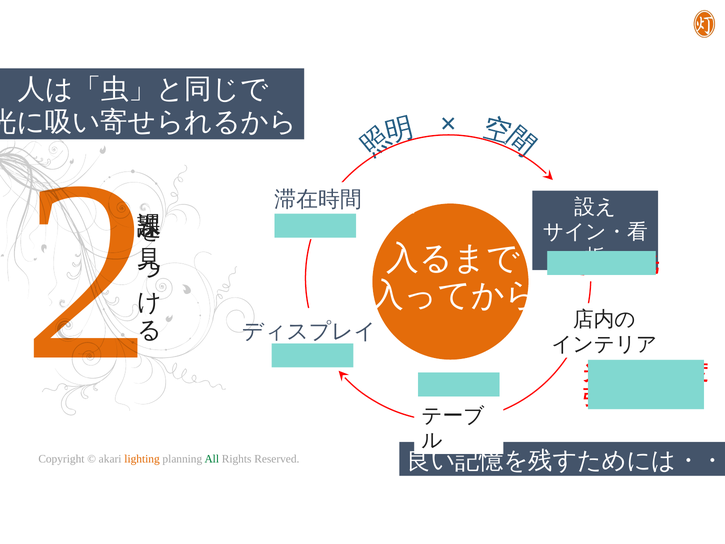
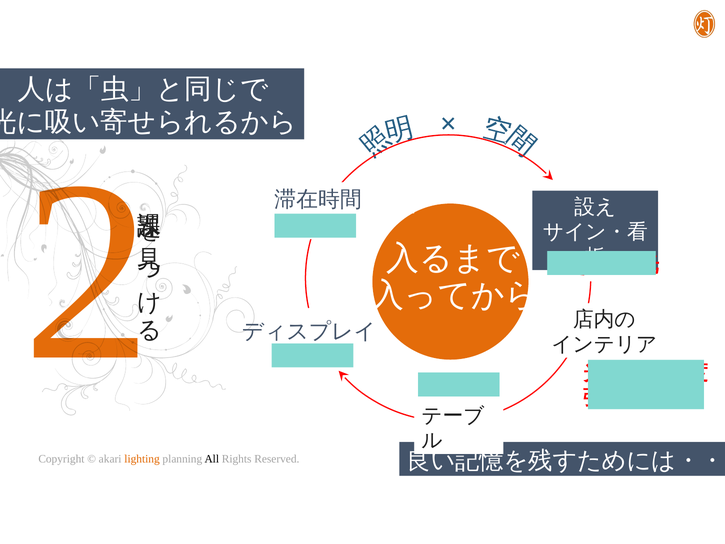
All colour: green -> black
